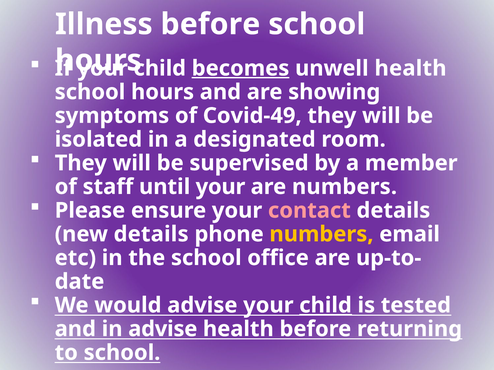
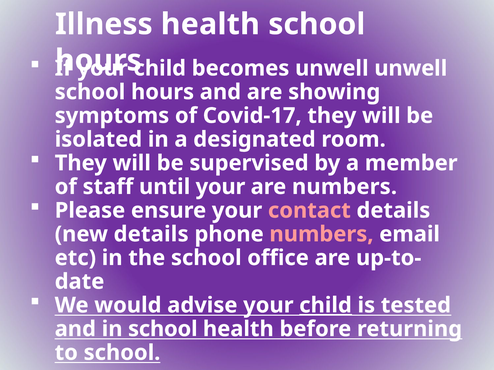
Illness before: before -> health
becomes underline: present -> none
unwell health: health -> unwell
Covid-49: Covid-49 -> Covid-17
numbers at (322, 234) colour: yellow -> pink
in advise: advise -> school
